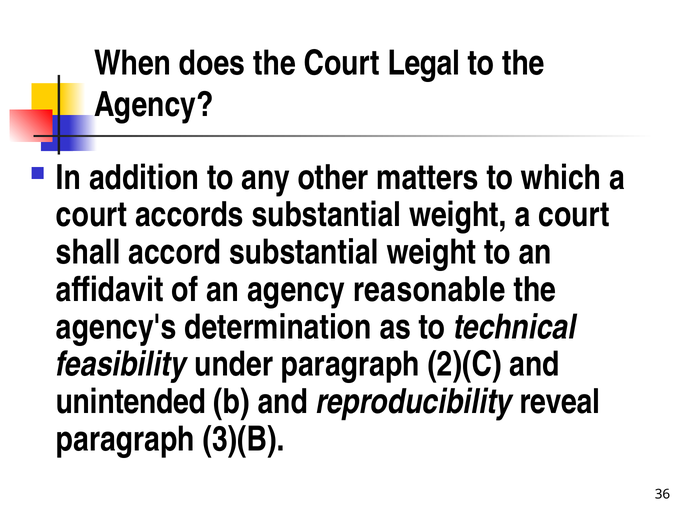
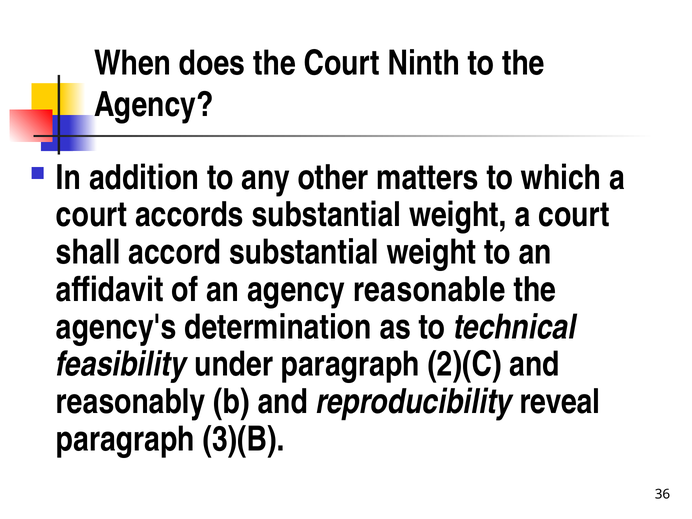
Legal: Legal -> Ninth
unintended: unintended -> reasonably
